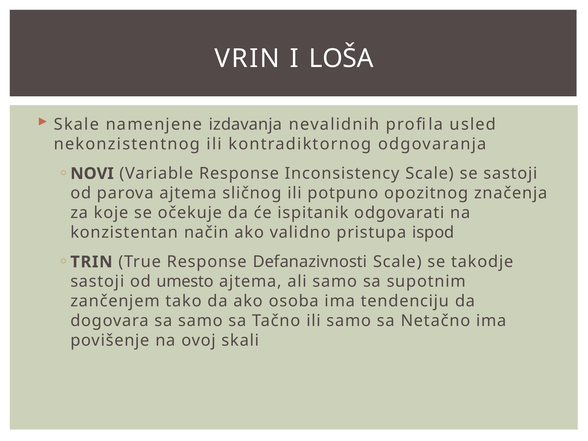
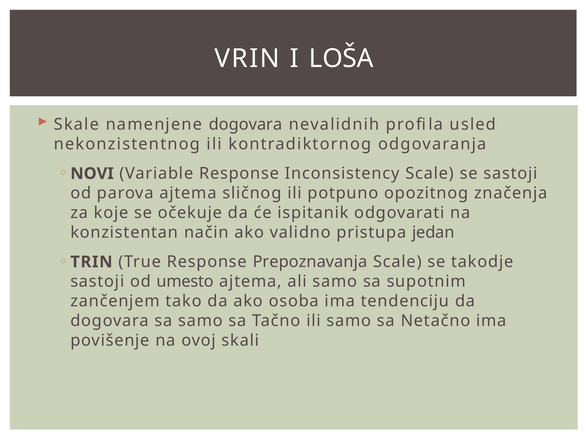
namenjene izdavanja: izdavanja -> dogovara
ispod: ispod -> jedan
Defanazivnosti: Defanazivnosti -> Prepoznavanja
